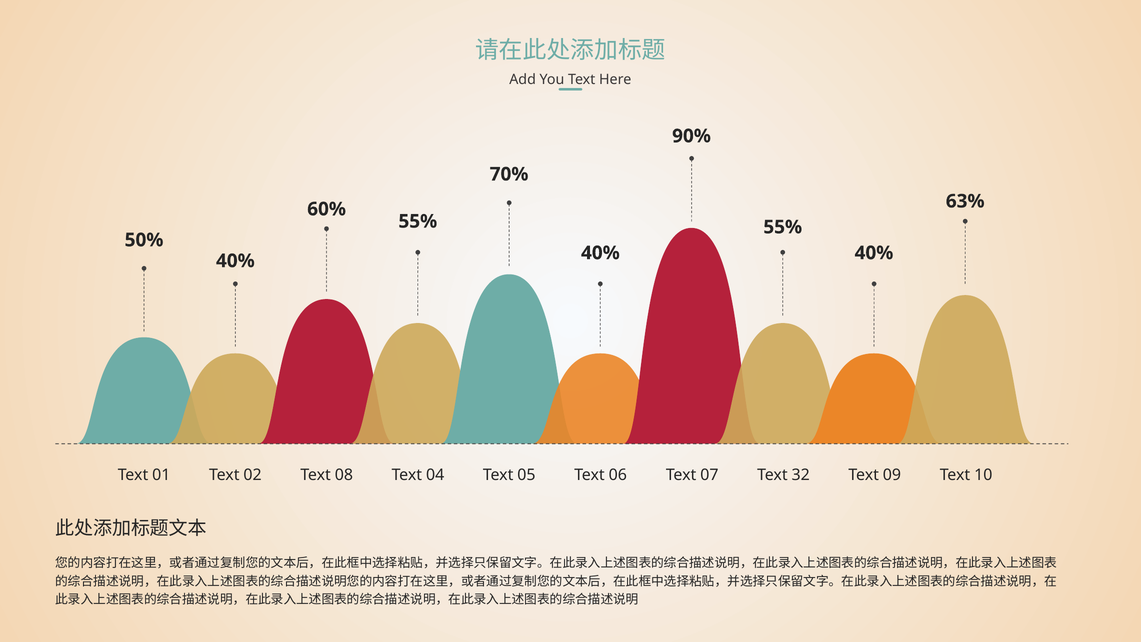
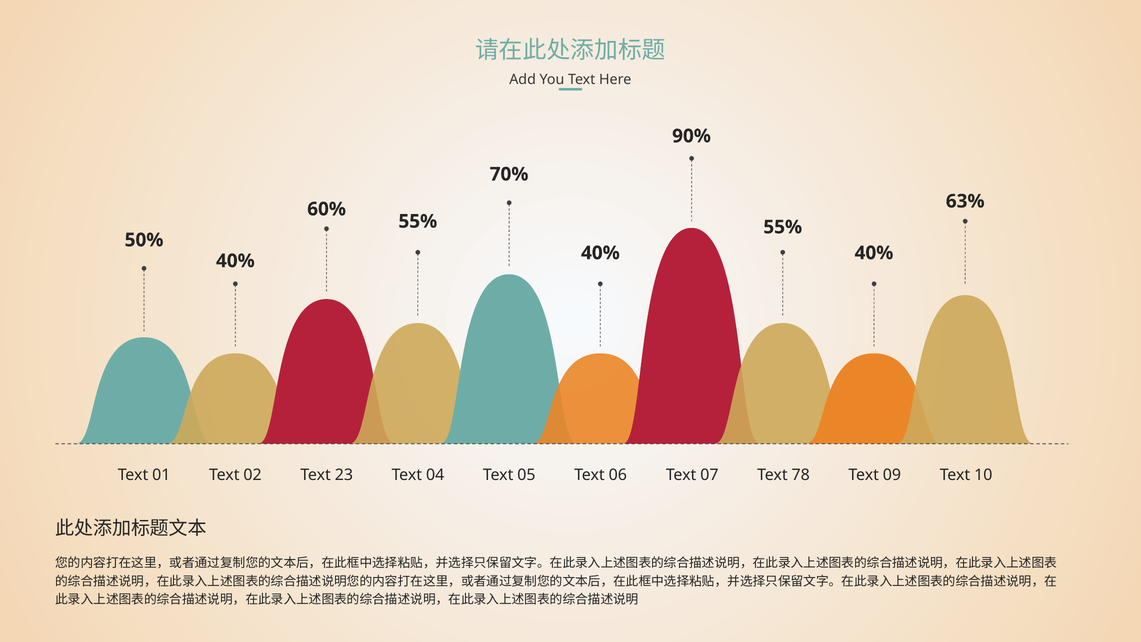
08: 08 -> 23
32: 32 -> 78
